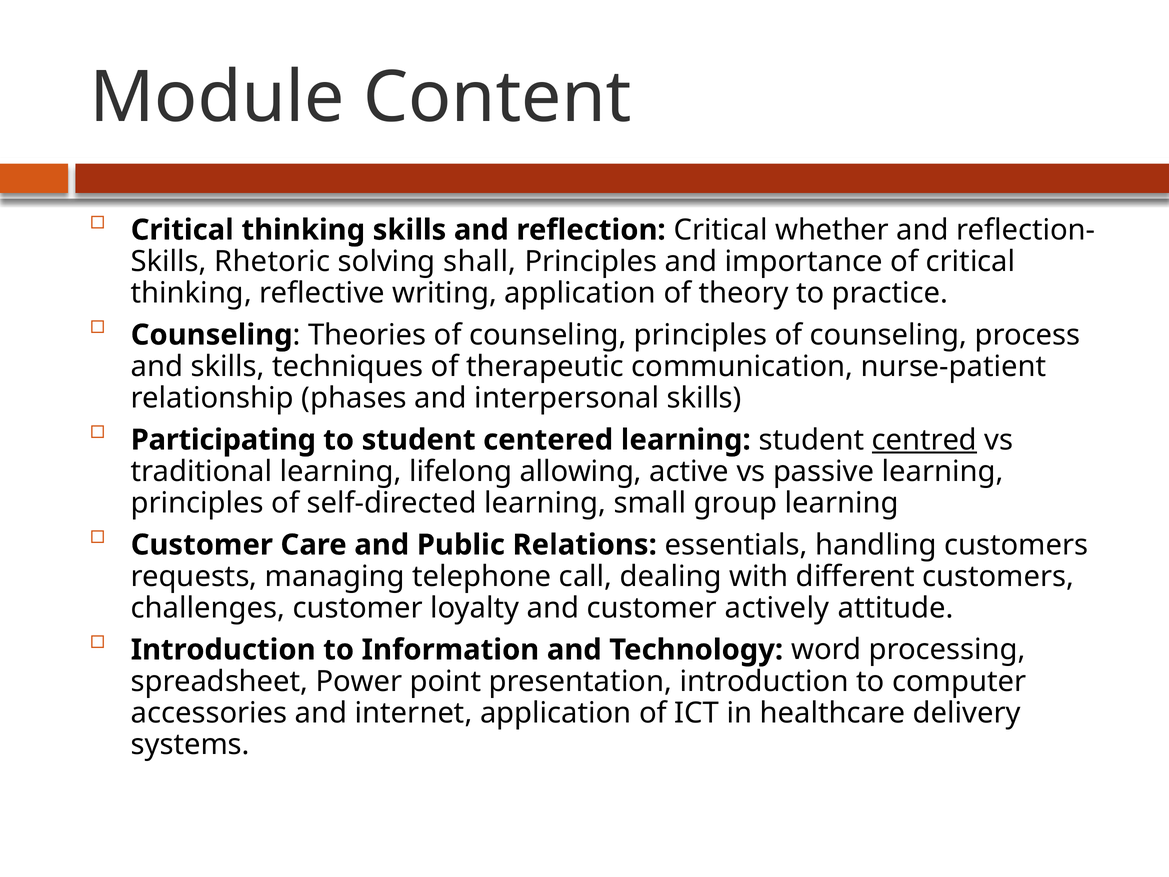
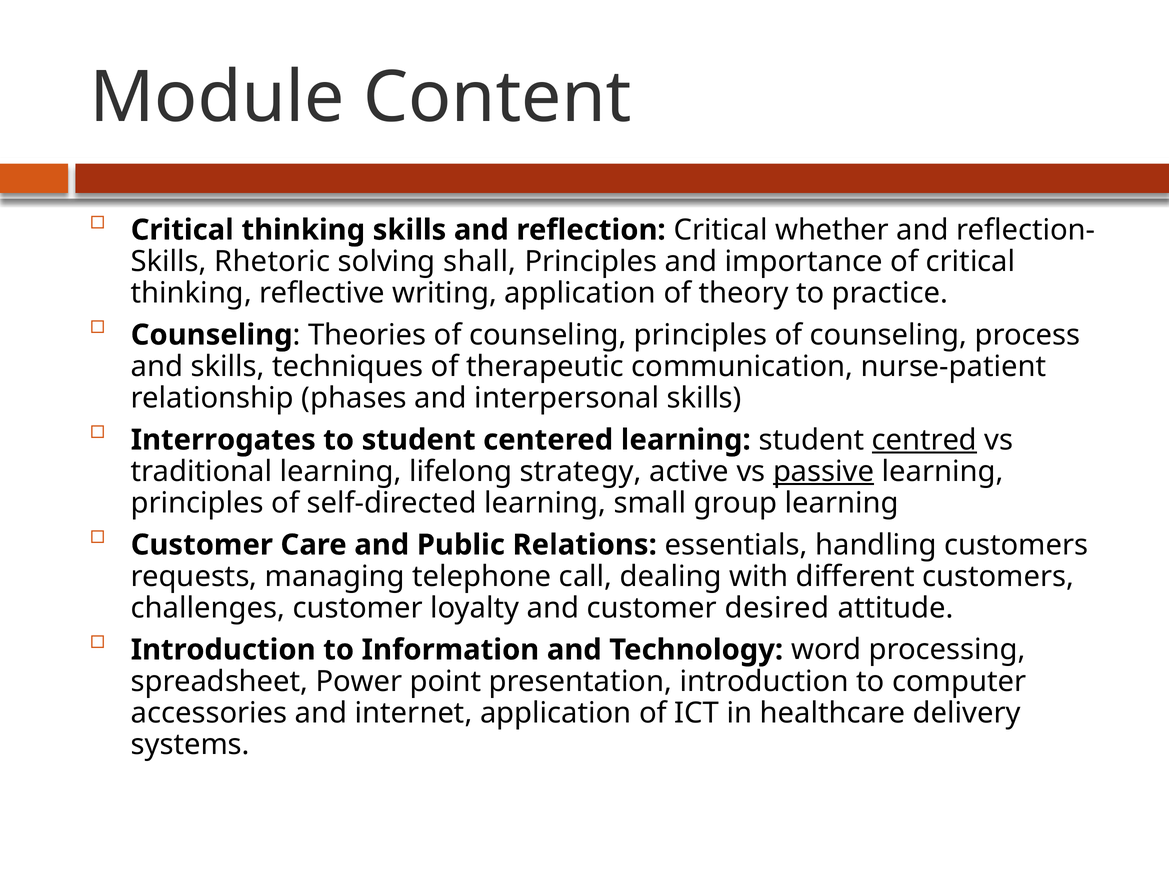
Participating: Participating -> Interrogates
allowing: allowing -> strategy
passive underline: none -> present
actively: actively -> desired
